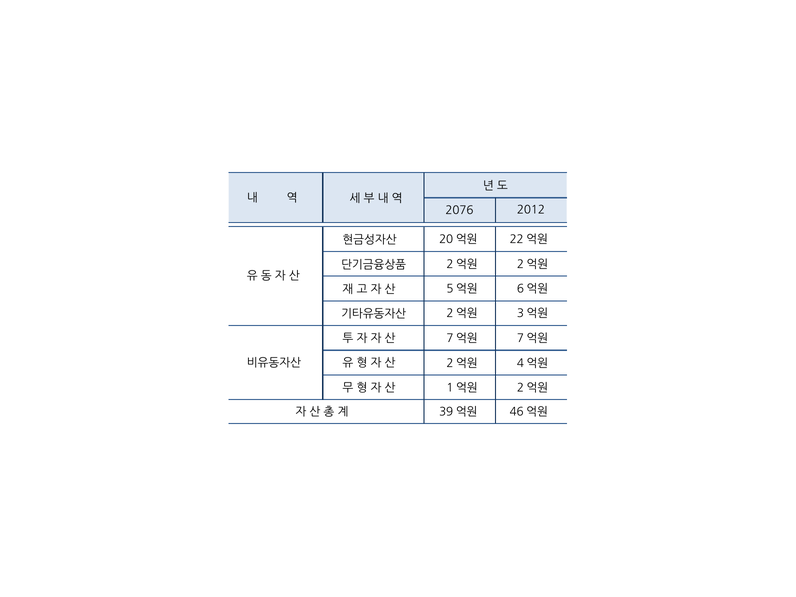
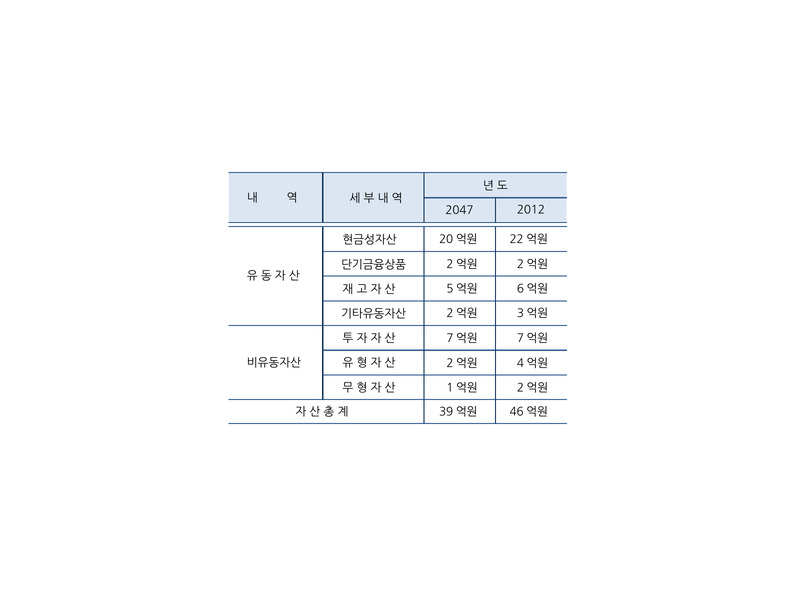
2076: 2076 -> 2047
